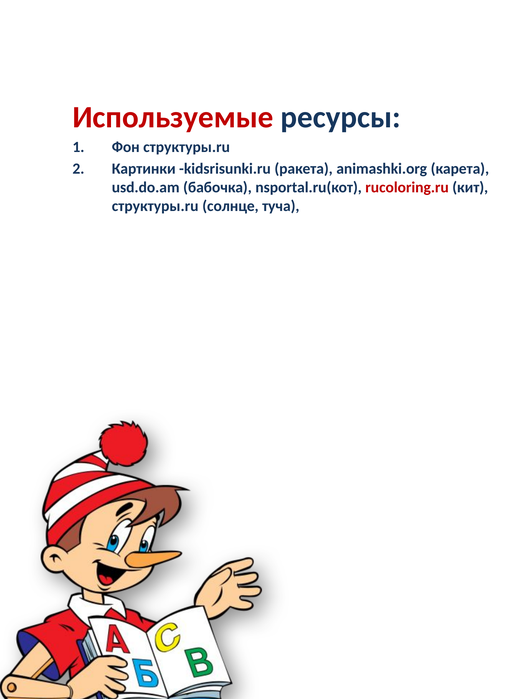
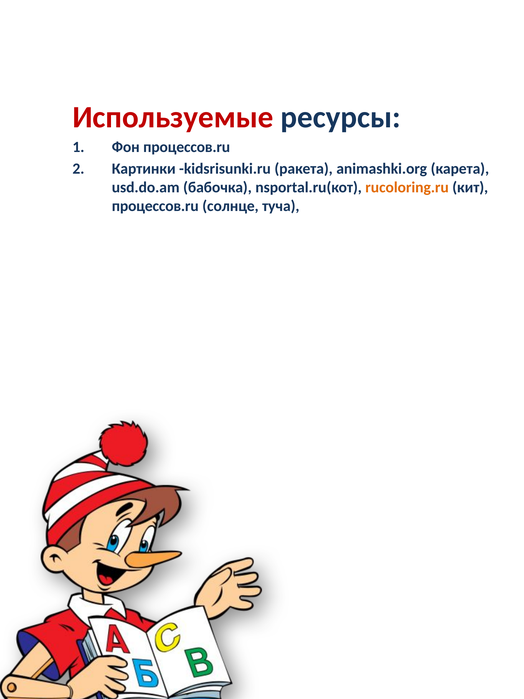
Фон структуры.ru: структуры.ru -> процессов.ru
rucoloring.ru colour: red -> orange
структуры.ru at (155, 206): структуры.ru -> процессов.ru
